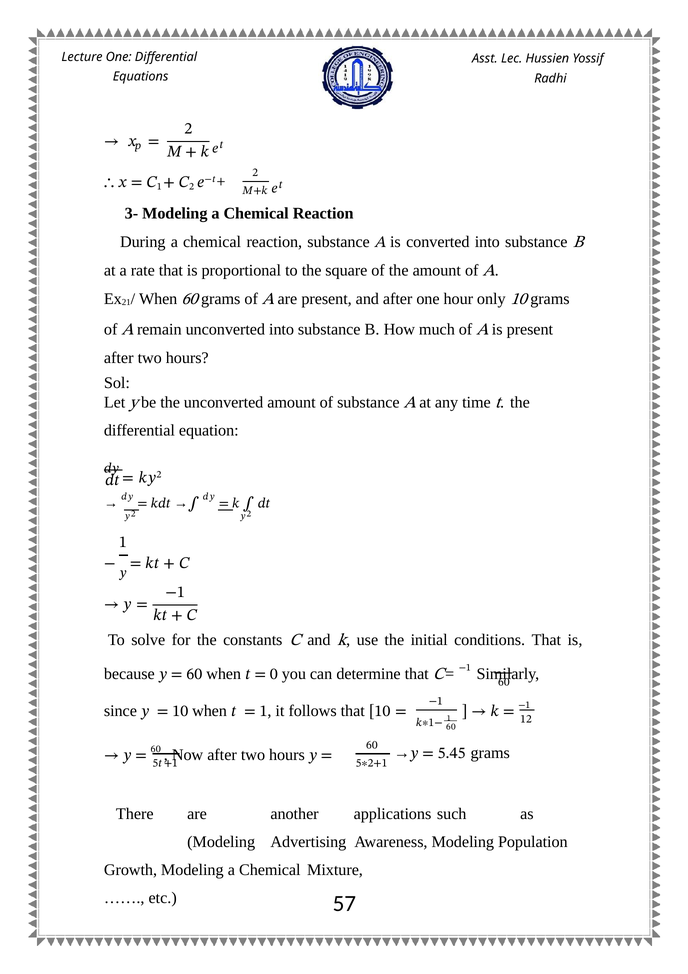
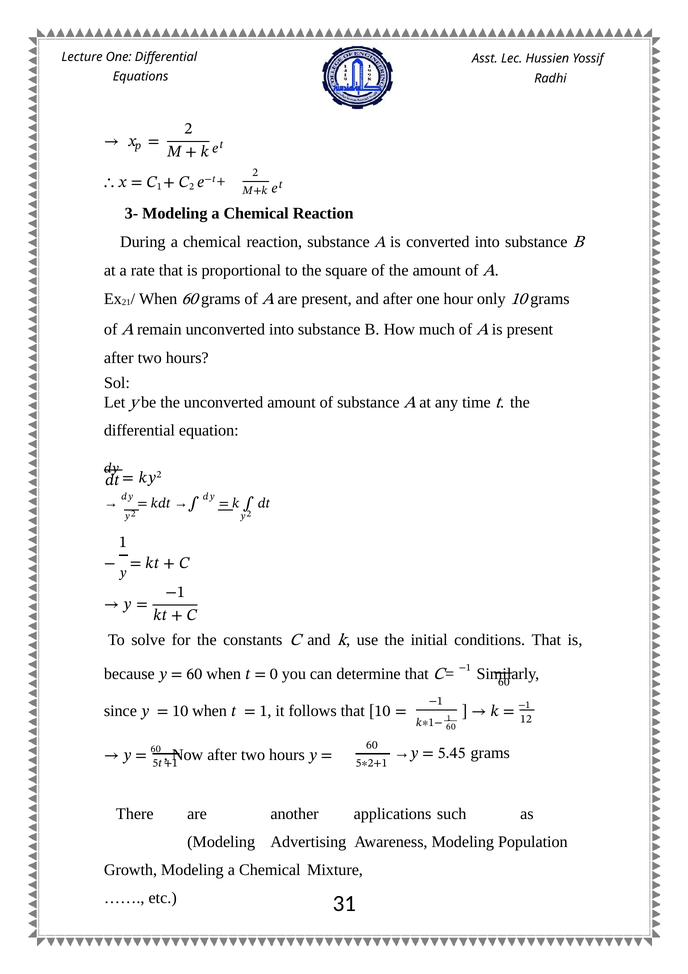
57: 57 -> 31
